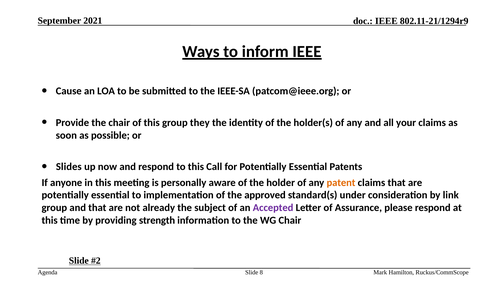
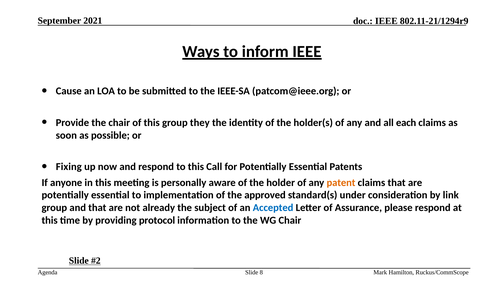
your: your -> each
Slides: Slides -> Fixing
Accepted colour: purple -> blue
strength: strength -> protocol
